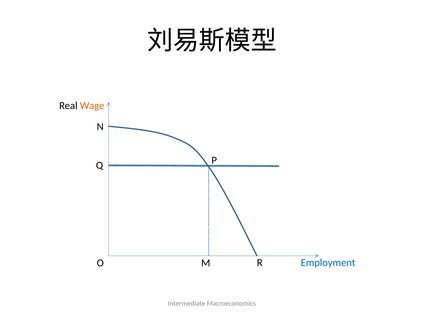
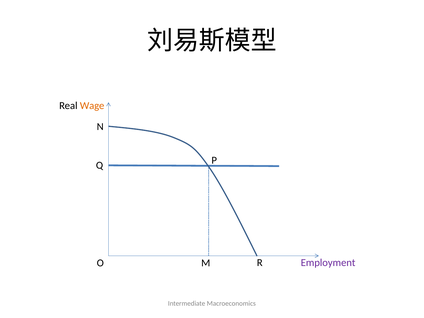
Employment colour: blue -> purple
